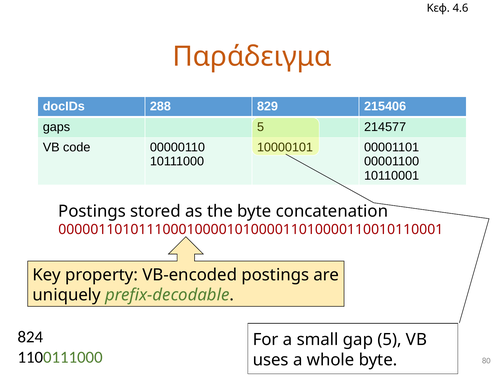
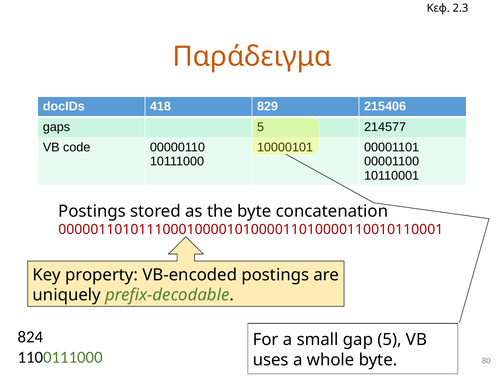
4.6: 4.6 -> 2.3
288: 288 -> 418
